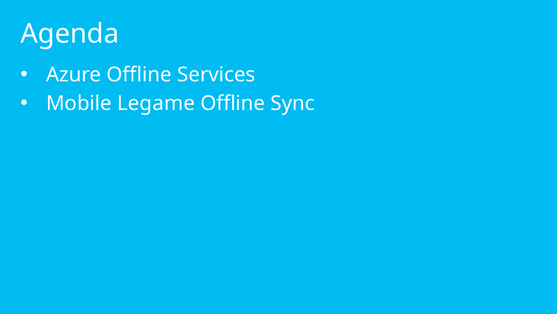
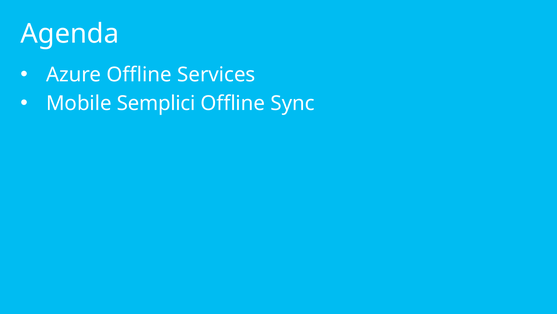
Legame: Legame -> Semplici
